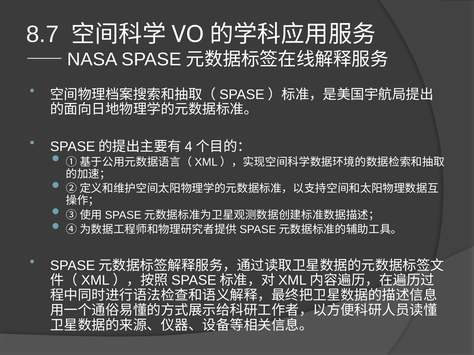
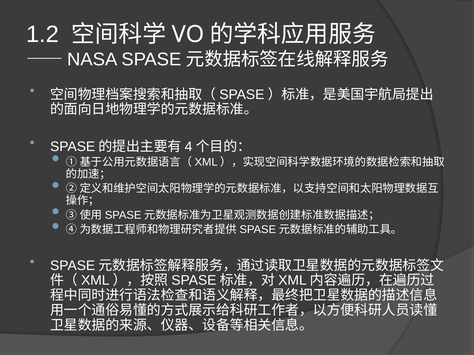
8.7: 8.7 -> 1.2
